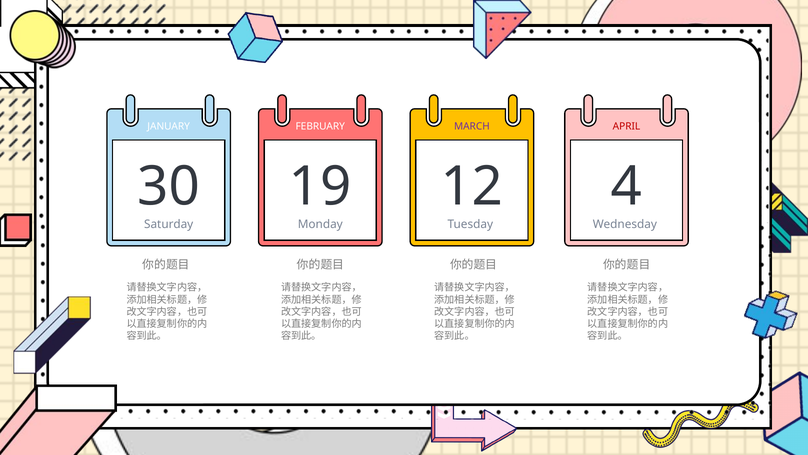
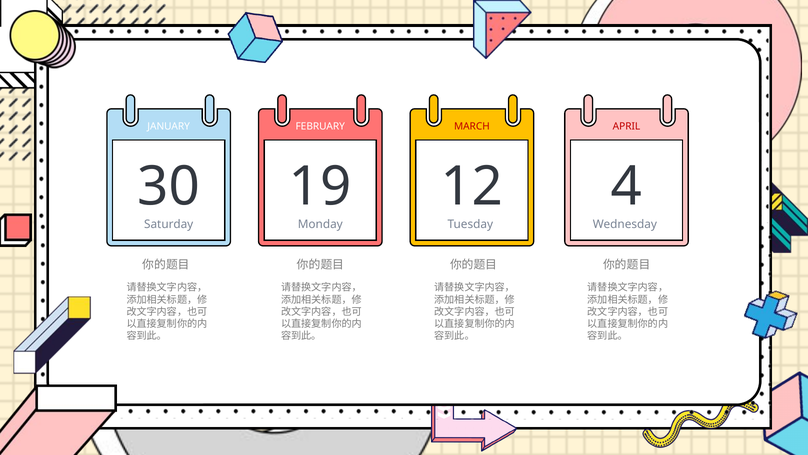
MARCH colour: purple -> red
